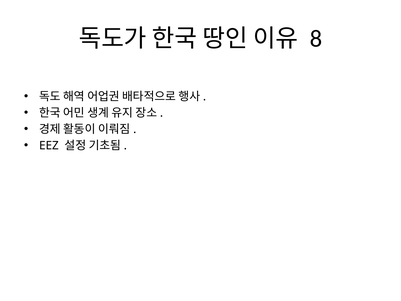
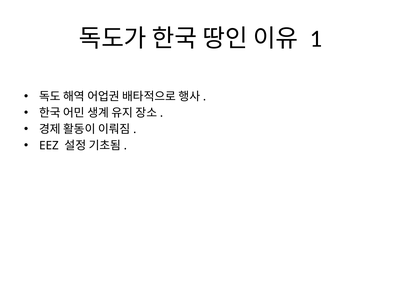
8: 8 -> 1
